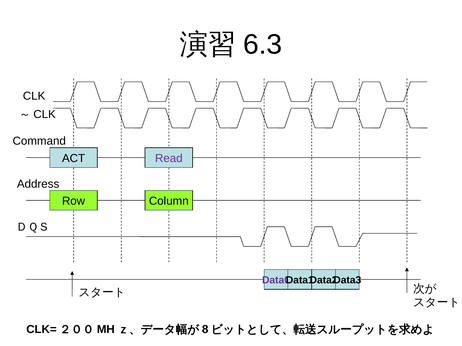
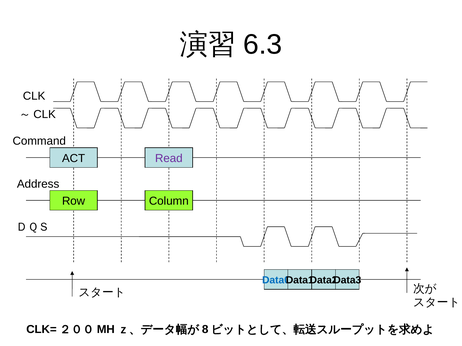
Data0 colour: purple -> blue
